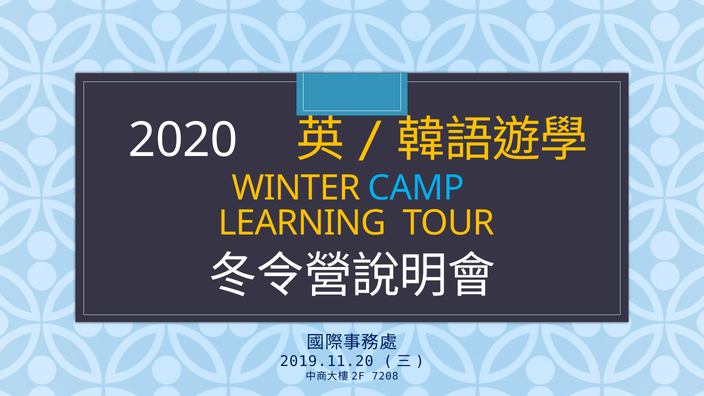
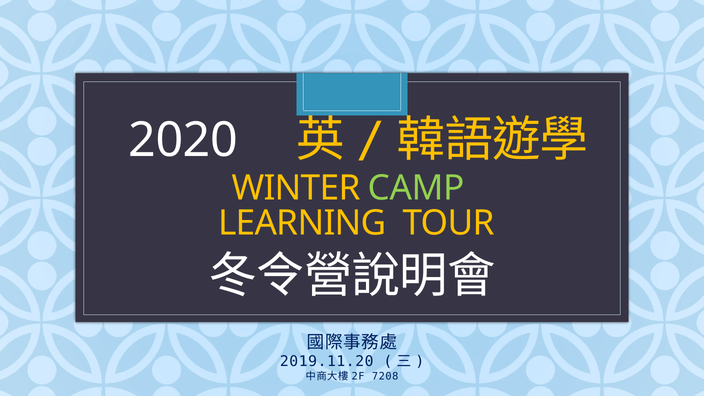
CAMP colour: light blue -> light green
